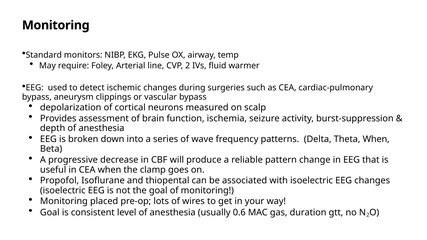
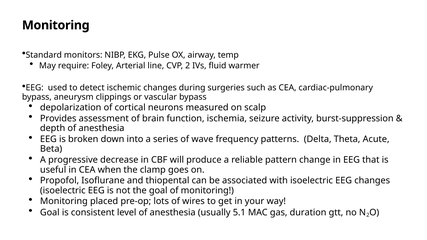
Theta When: When -> Acute
0.6: 0.6 -> 5.1
